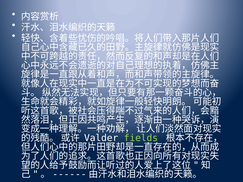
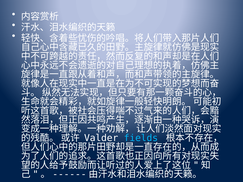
fields colour: light green -> light blue
